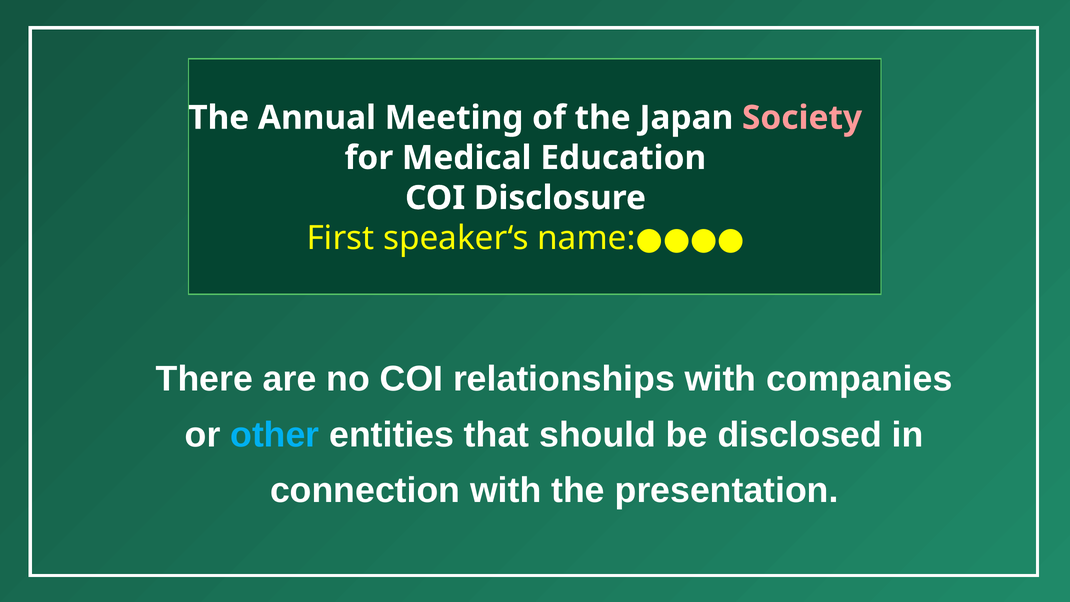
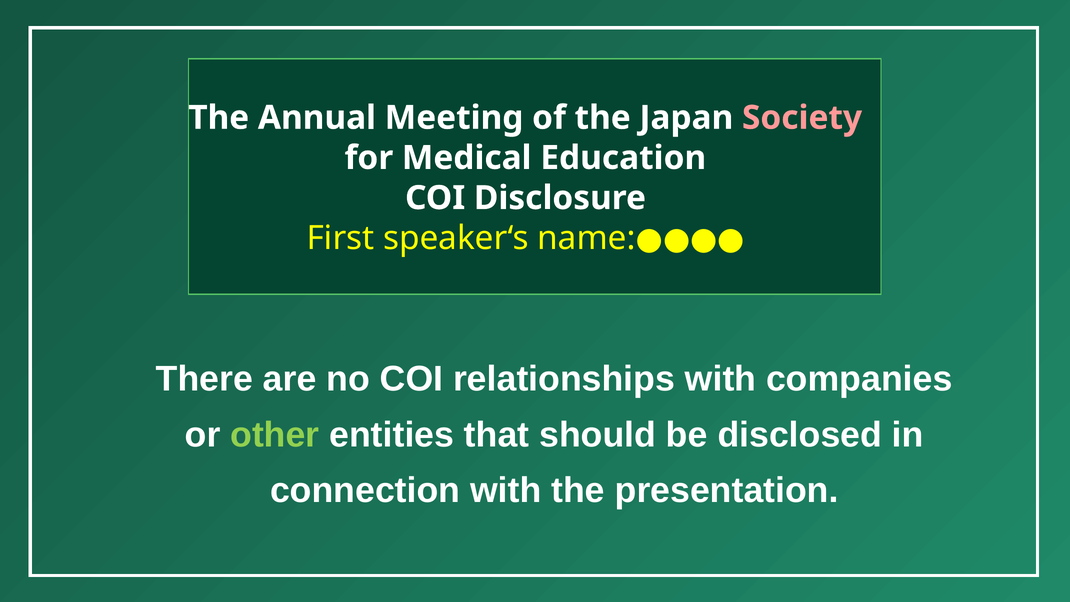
other colour: light blue -> light green
